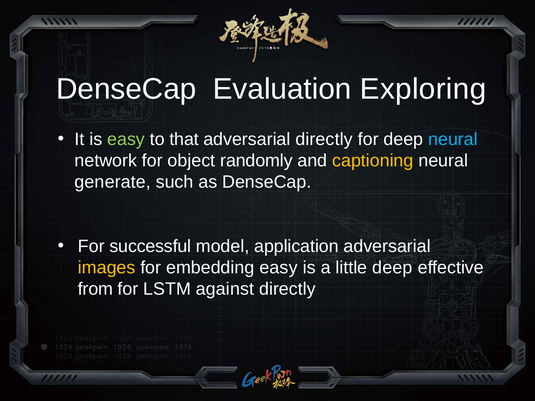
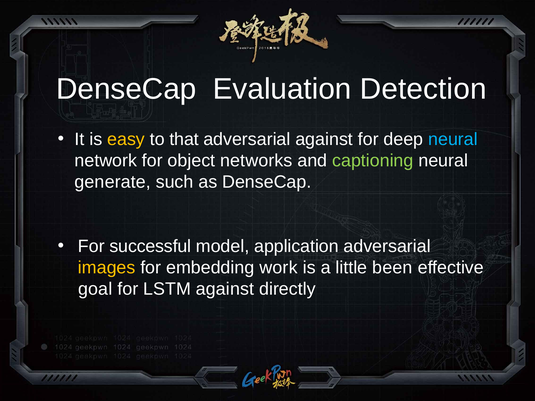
Exploring: Exploring -> Detection
easy at (126, 139) colour: light green -> yellow
adversarial directly: directly -> against
randomly: randomly -> networks
captioning colour: yellow -> light green
embedding easy: easy -> work
little deep: deep -> been
from: from -> goal
